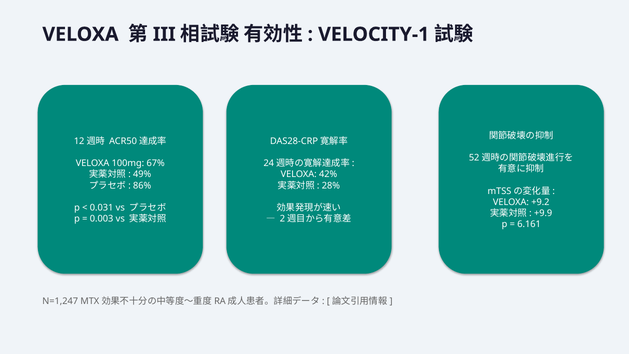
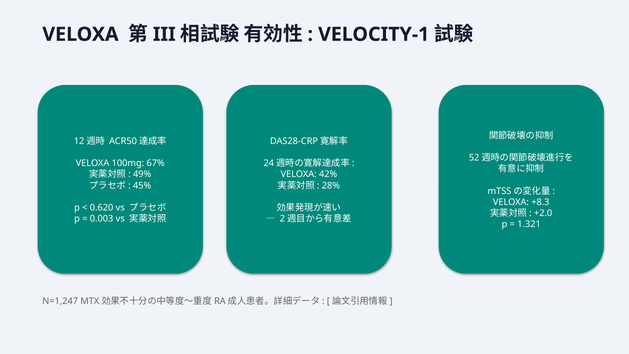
86%: 86% -> 45%
+9.2: +9.2 -> +8.3
0.031: 0.031 -> 0.620
+9.9: +9.9 -> +2.0
6.161: 6.161 -> 1.321
